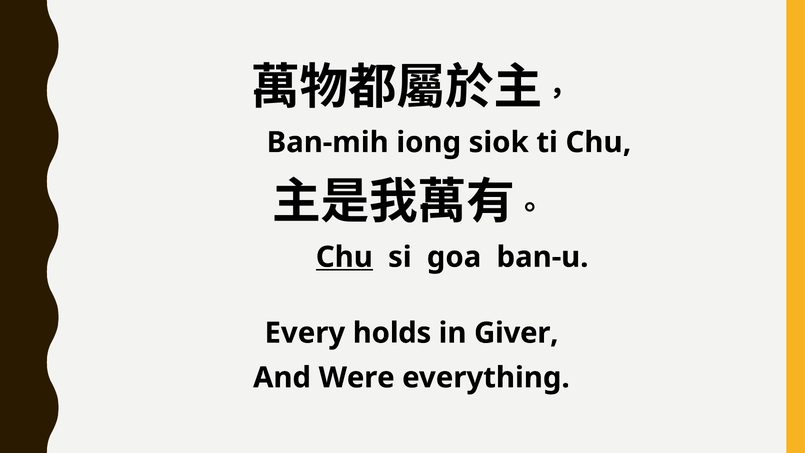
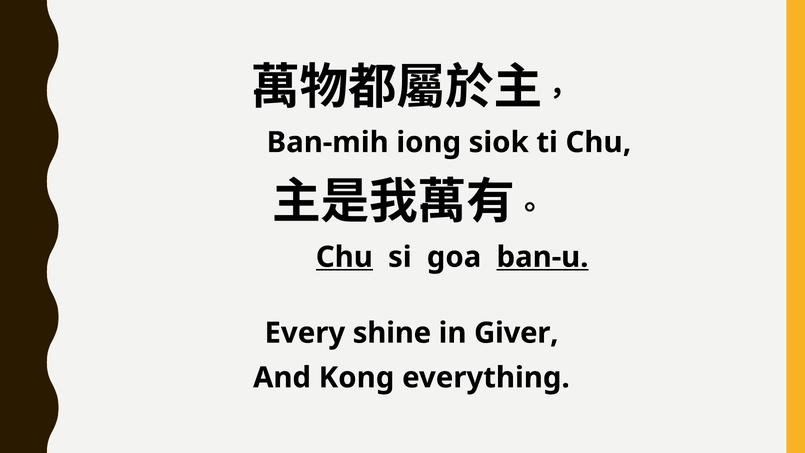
ban-u underline: none -> present
holds: holds -> shine
Were: Were -> Kong
